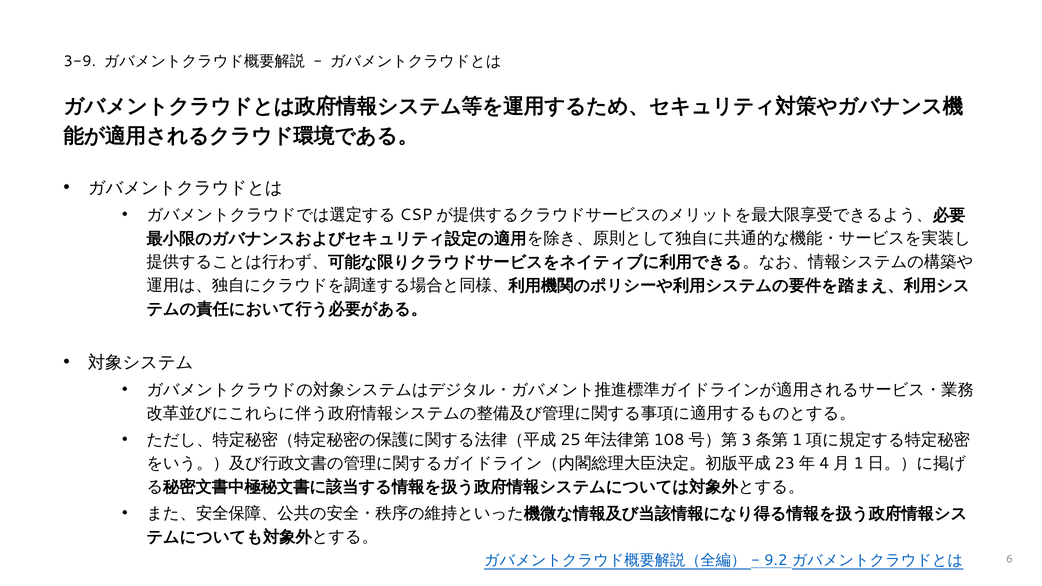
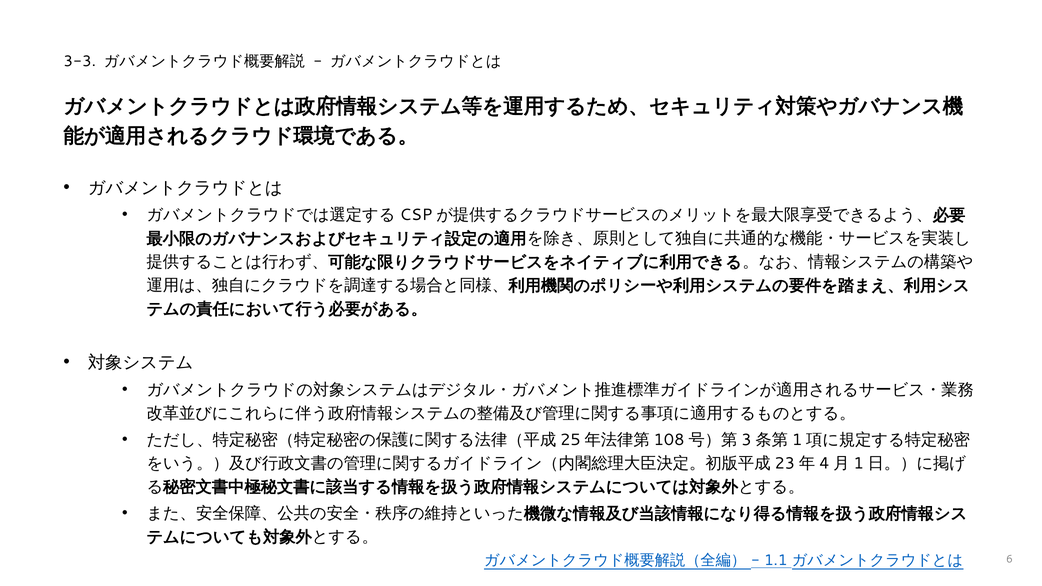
3-9: 3-9 -> 3-3
9.2: 9.2 -> 1.1
